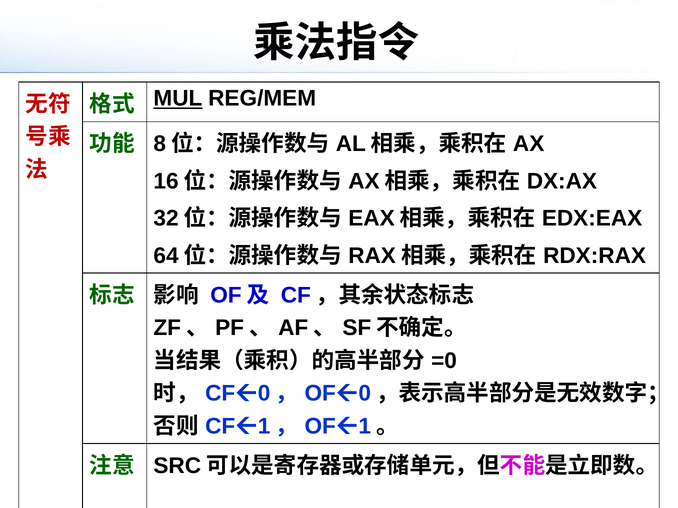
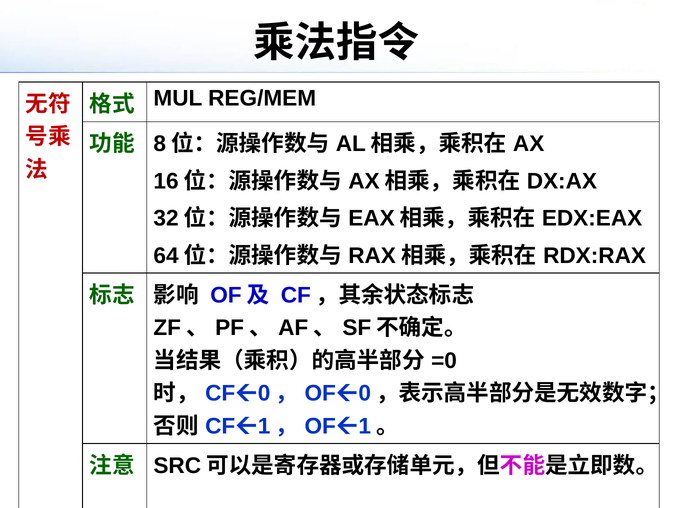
MUL underline: present -> none
